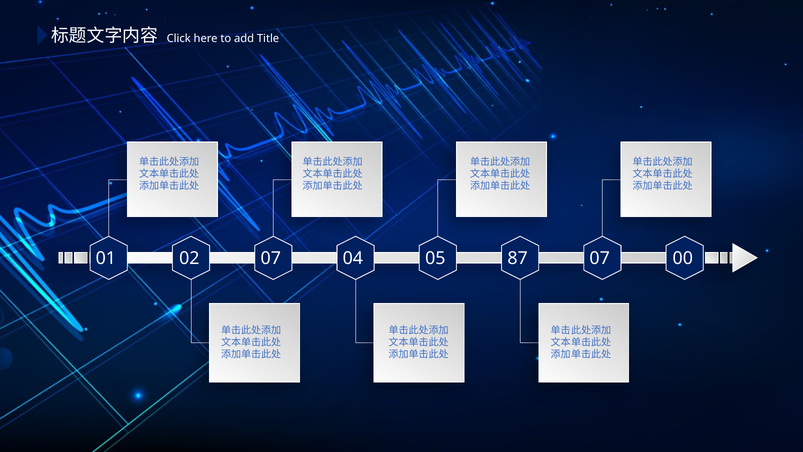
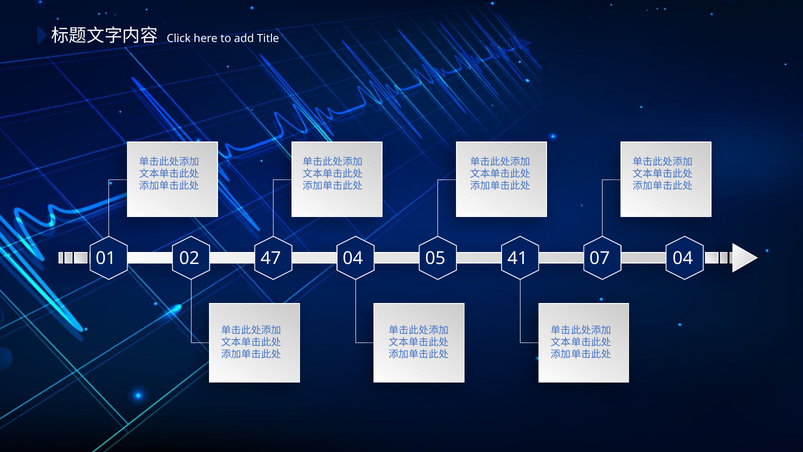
02 07: 07 -> 47
87: 87 -> 41
07 00: 00 -> 04
